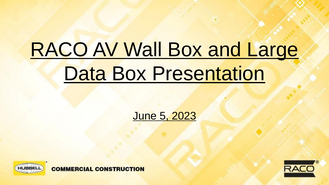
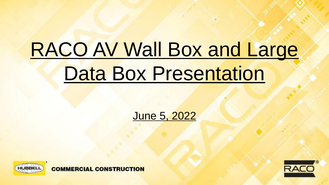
2023: 2023 -> 2022
